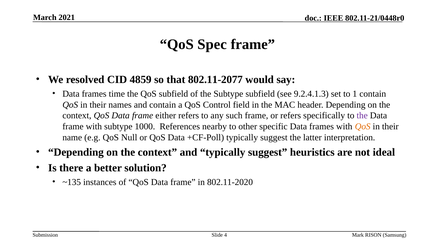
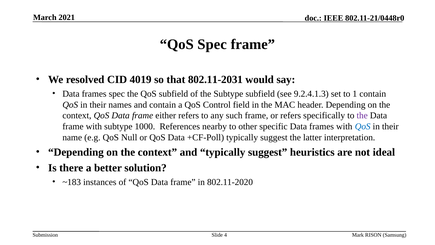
4859: 4859 -> 4019
802.11-2077: 802.11-2077 -> 802.11-2031
frames time: time -> spec
QoS at (363, 126) colour: orange -> blue
~135: ~135 -> ~183
